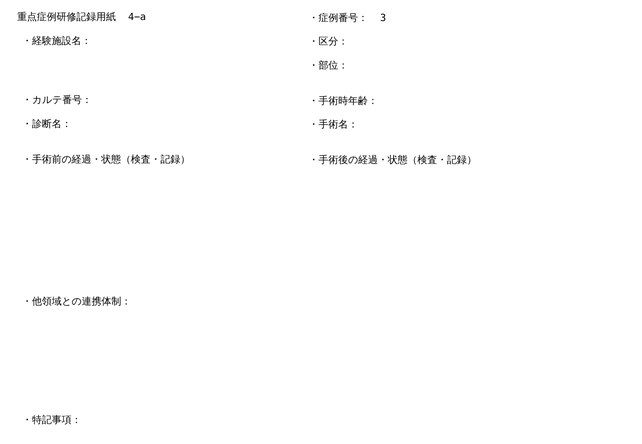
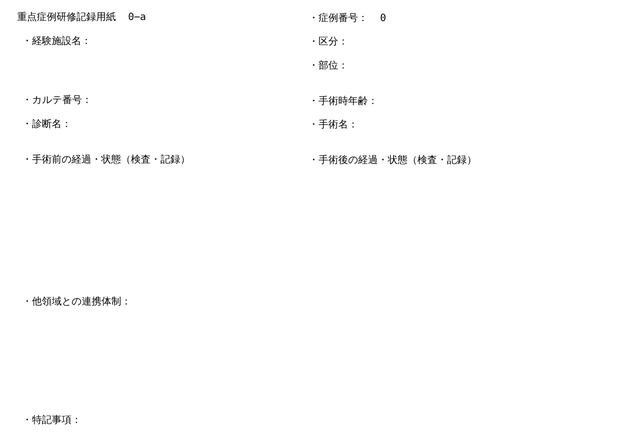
4−a: 4−a -> 0−a
3: 3 -> 0
